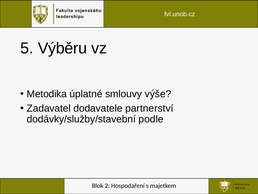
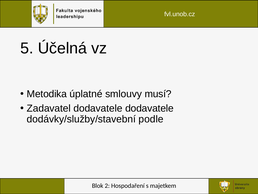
Výběru: Výběru -> Účelná
výše: výše -> musí
dodavatele partnerství: partnerství -> dodavatele
